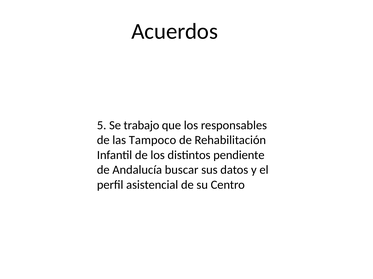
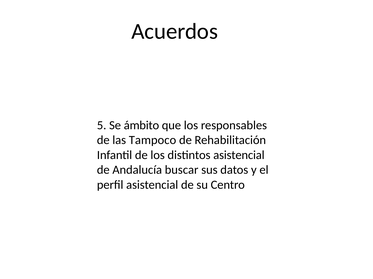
trabajo: trabajo -> ámbito
distintos pendiente: pendiente -> asistencial
